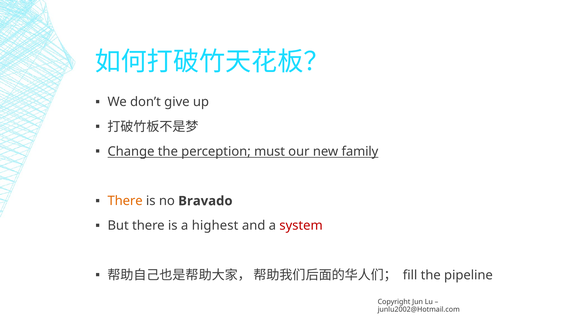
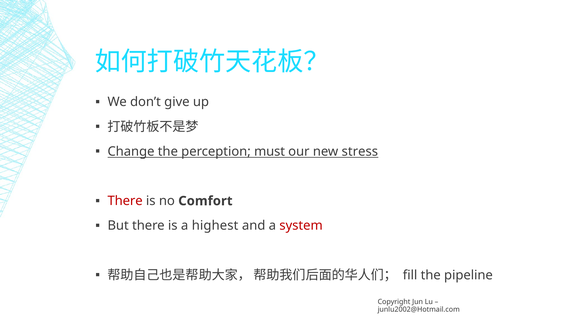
family: family -> stress
There at (125, 201) colour: orange -> red
Bravado: Bravado -> Comfort
